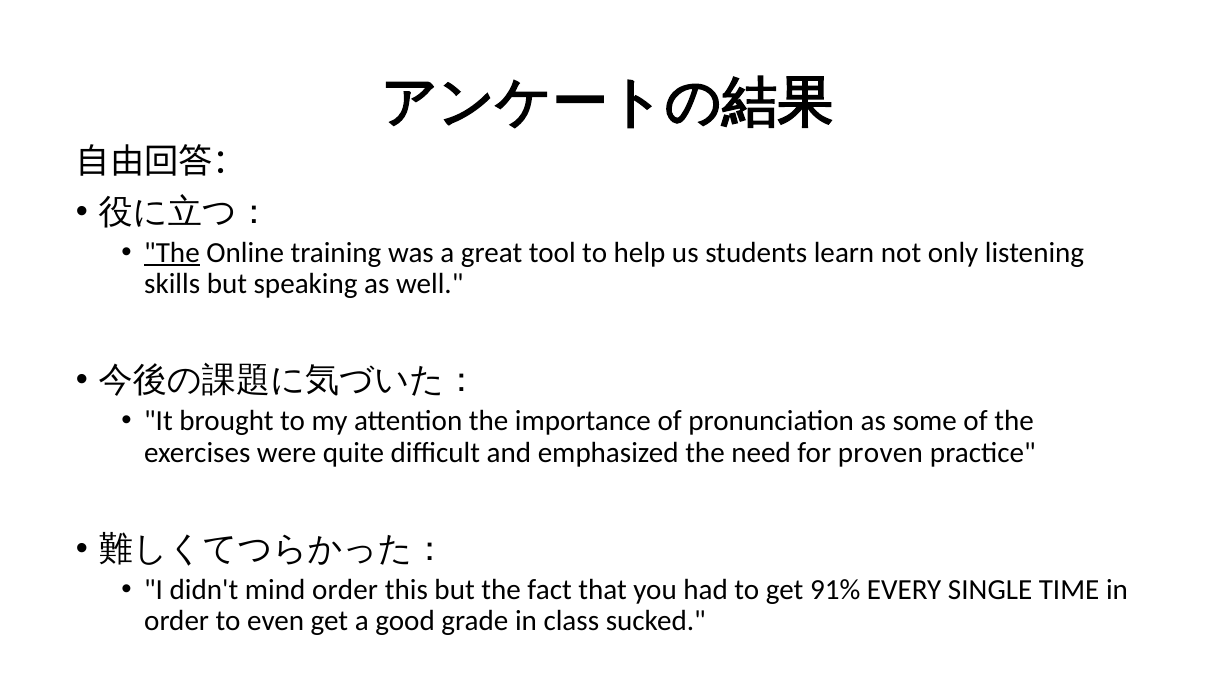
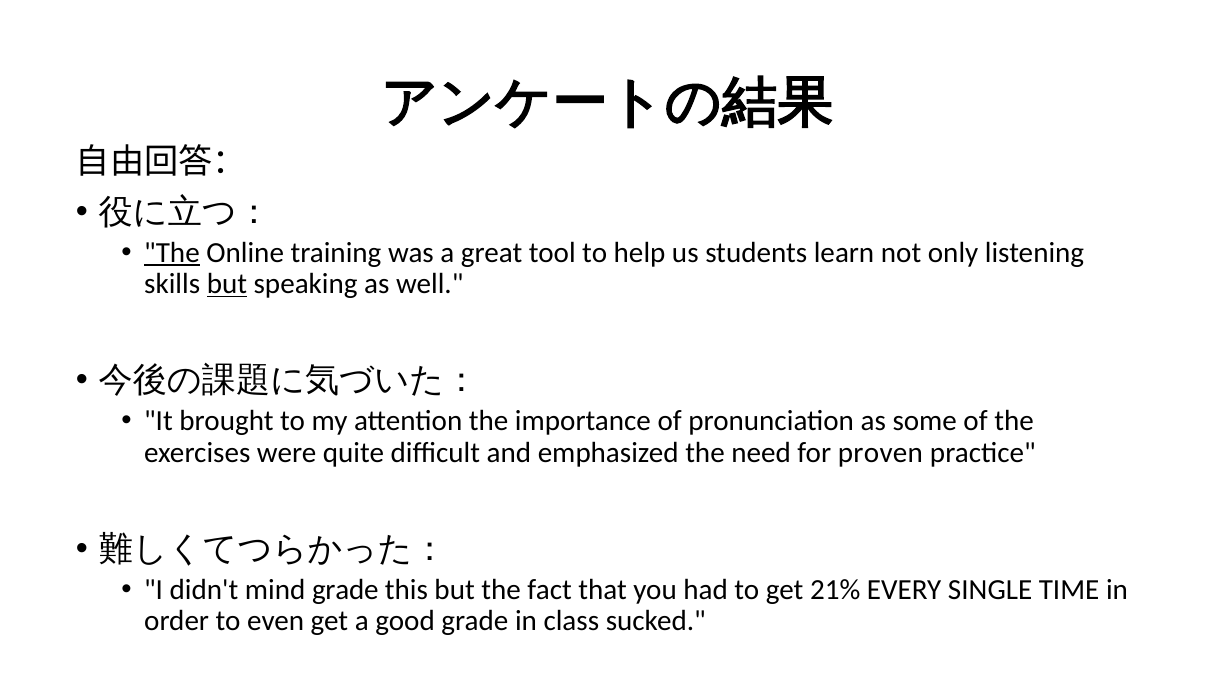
but at (227, 284) underline: none -> present
mind order: order -> grade
91%: 91% -> 21%
